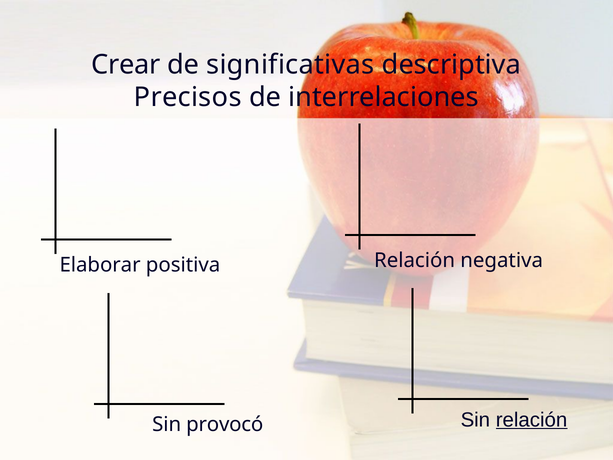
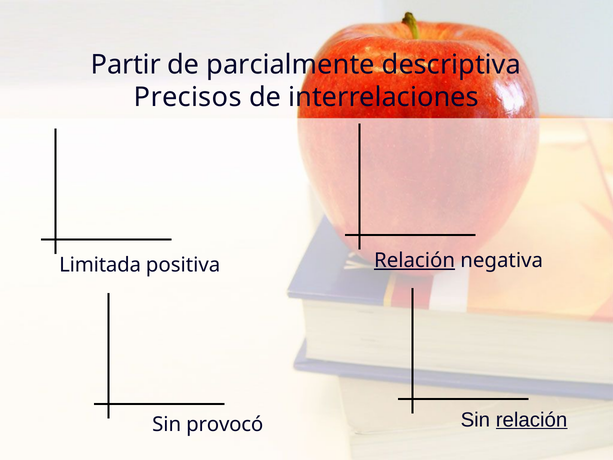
Crear: Crear -> Partir
significativas: significativas -> parcialmente
Elaborar: Elaborar -> Limitada
Relación at (415, 260) underline: none -> present
